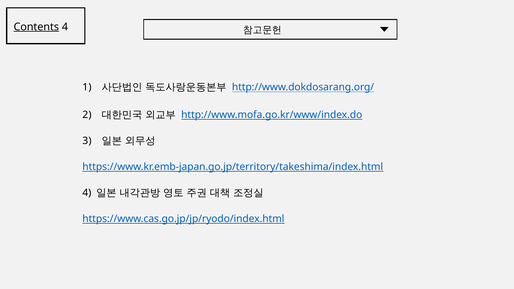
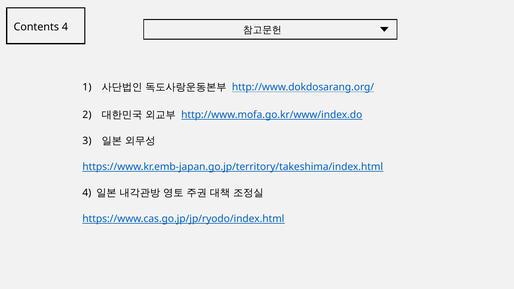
Contents underline: present -> none
